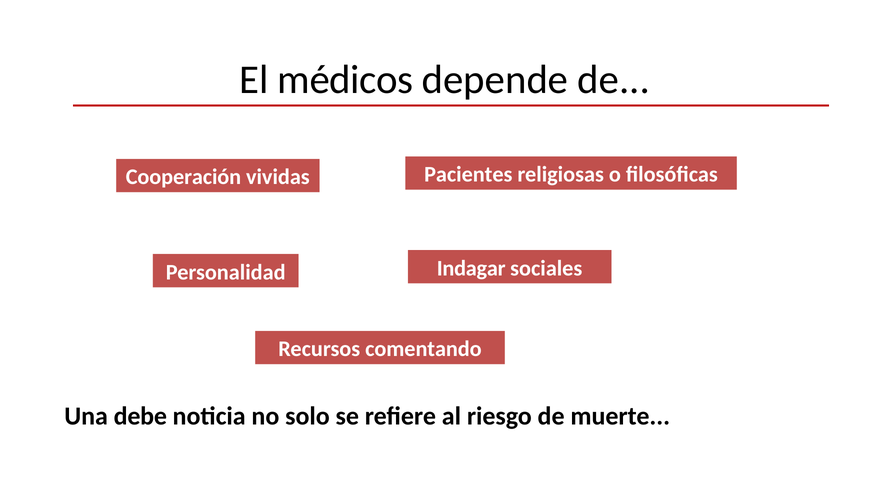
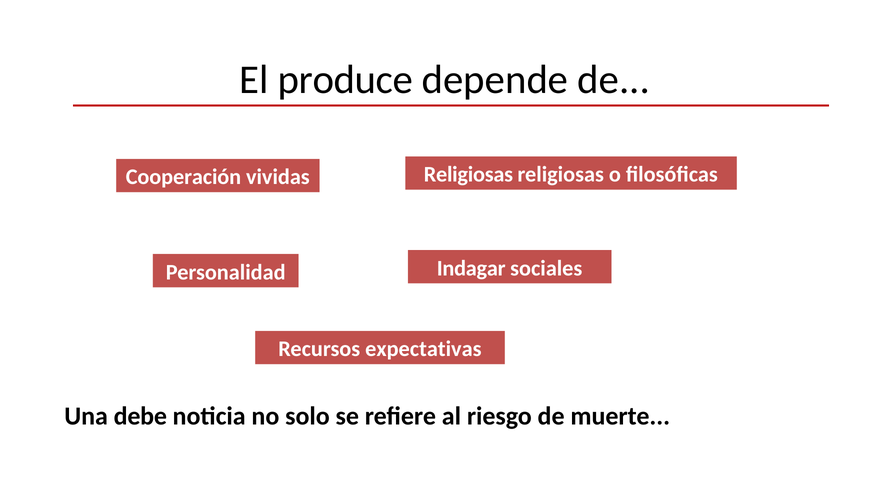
médicos: médicos -> produce
Pacientes at (468, 175): Pacientes -> Religiosas
comentando: comentando -> expectativas
